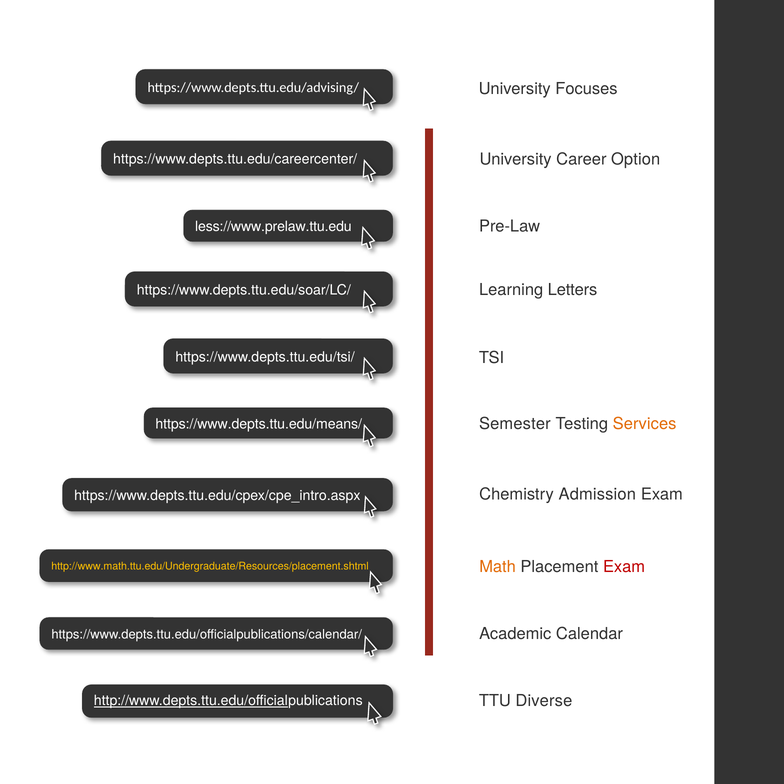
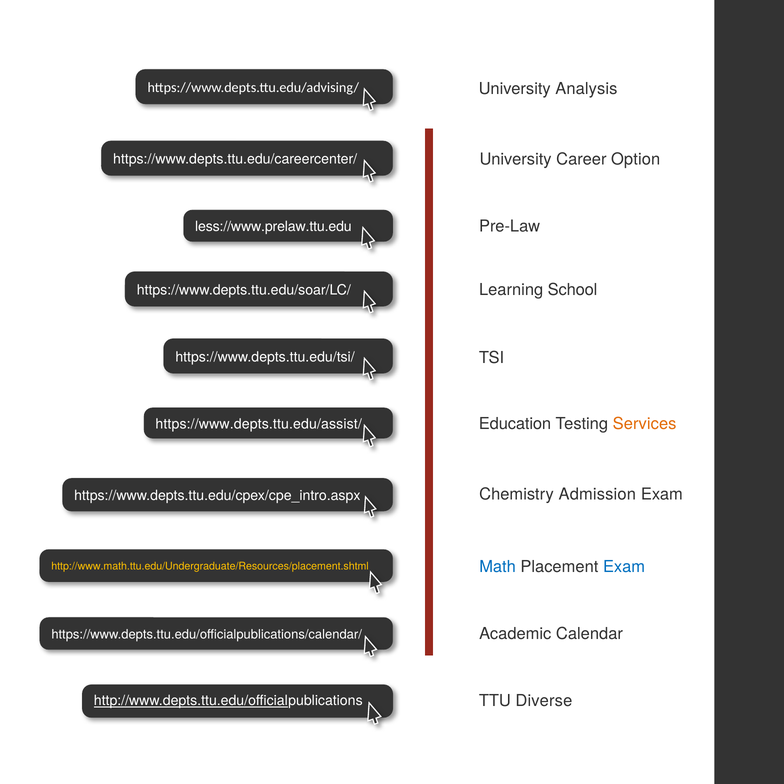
Focuses: Focuses -> Analysis
Letters: Letters -> School
Semester: Semester -> Education
https://www.depts.ttu.edu/means/: https://www.depts.ttu.edu/means/ -> https://www.depts.ttu.edu/assist/
Math colour: orange -> blue
Exam at (624, 567) colour: red -> blue
